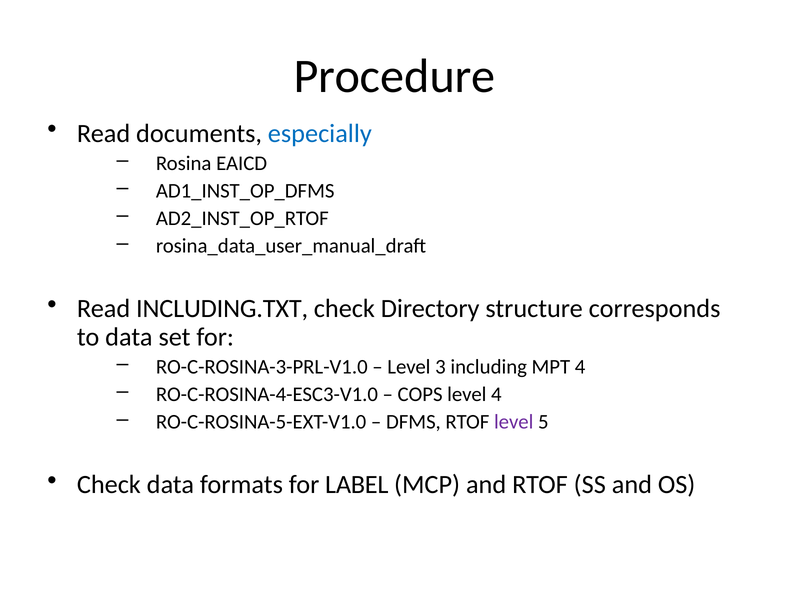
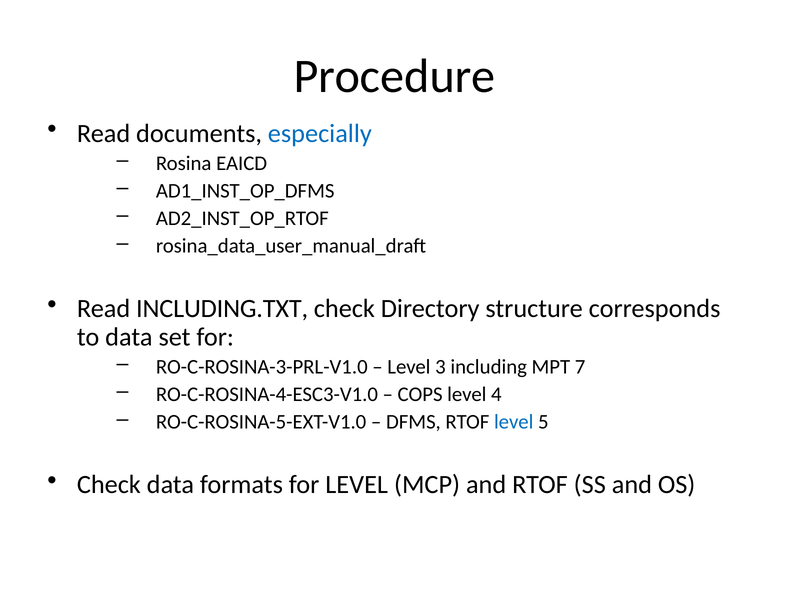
MPT 4: 4 -> 7
level at (514, 422) colour: purple -> blue
for LABEL: LABEL -> LEVEL
